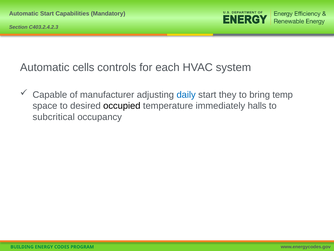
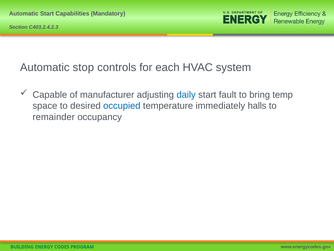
cells: cells -> stop
they: they -> fault
occupied colour: black -> blue
subcritical: subcritical -> remainder
